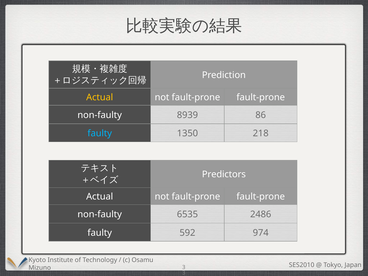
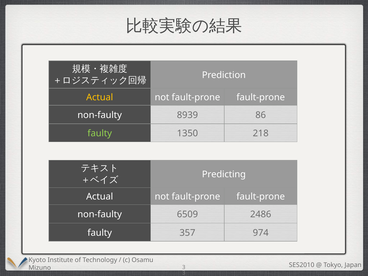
faulty at (100, 133) colour: light blue -> light green
Predictors: Predictors -> Predicting
6535: 6535 -> 6509
592: 592 -> 357
